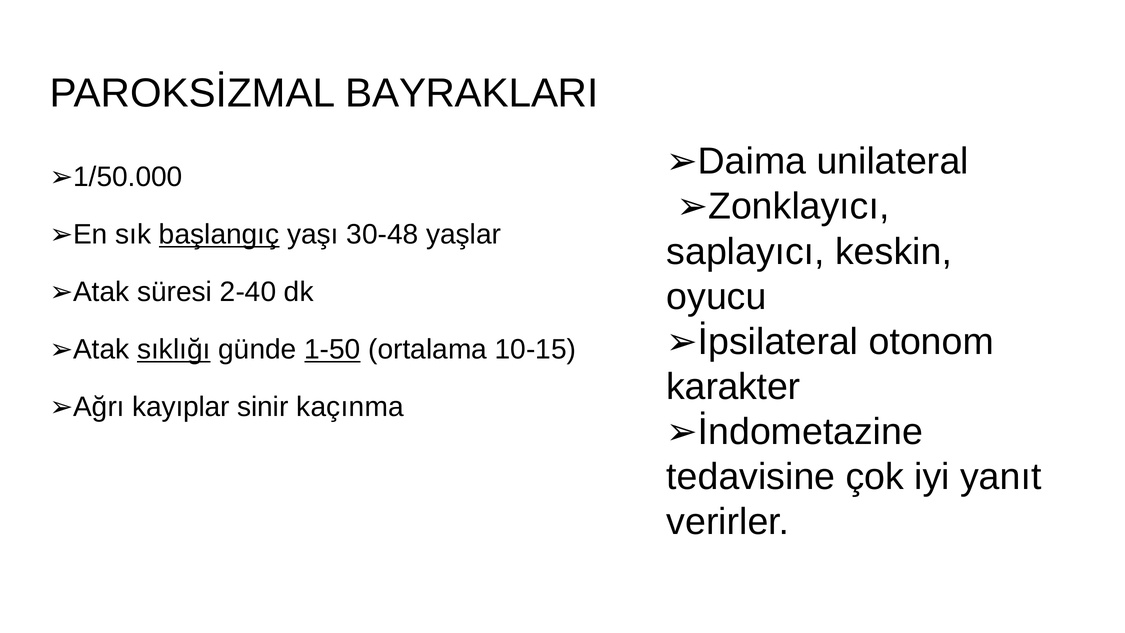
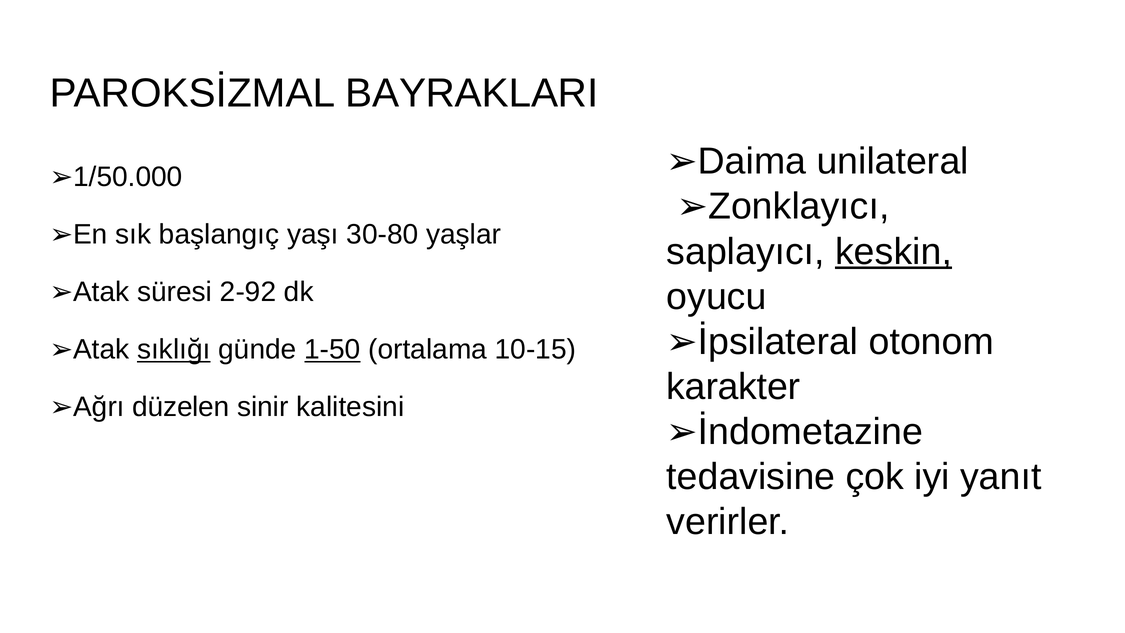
başlangıç underline: present -> none
30-48: 30-48 -> 30-80
keskin underline: none -> present
2-40: 2-40 -> 2-92
kayıplar: kayıplar -> düzelen
kaçınma: kaçınma -> kalitesini
